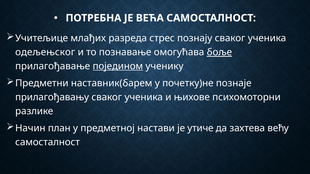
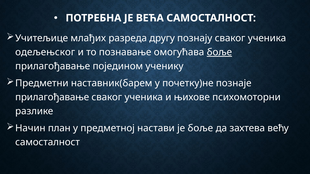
стрес: стрес -> другу
поједином underline: present -> none
прилагођавању at (52, 97): прилагођавању -> прилагођавање
је утиче: утиче -> боље
